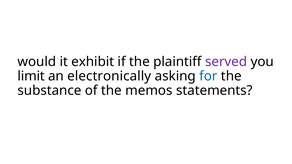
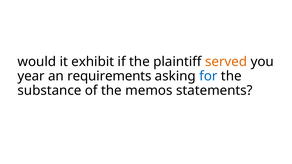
served colour: purple -> orange
limit: limit -> year
electronically: electronically -> requirements
